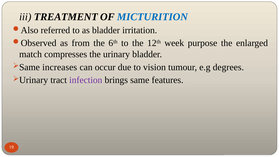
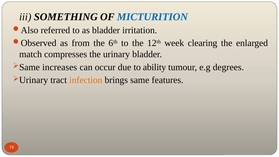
TREATMENT: TREATMENT -> SOMETHING
purpose: purpose -> clearing
vision: vision -> ability
infection colour: purple -> orange
